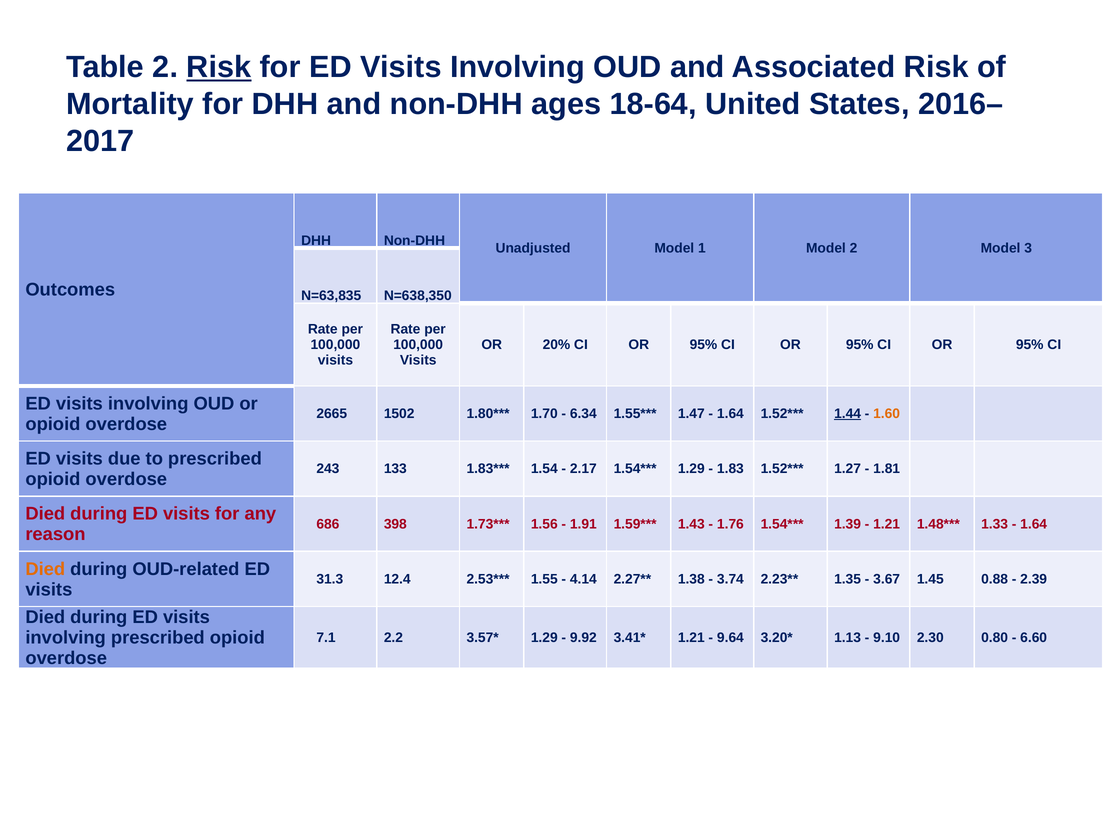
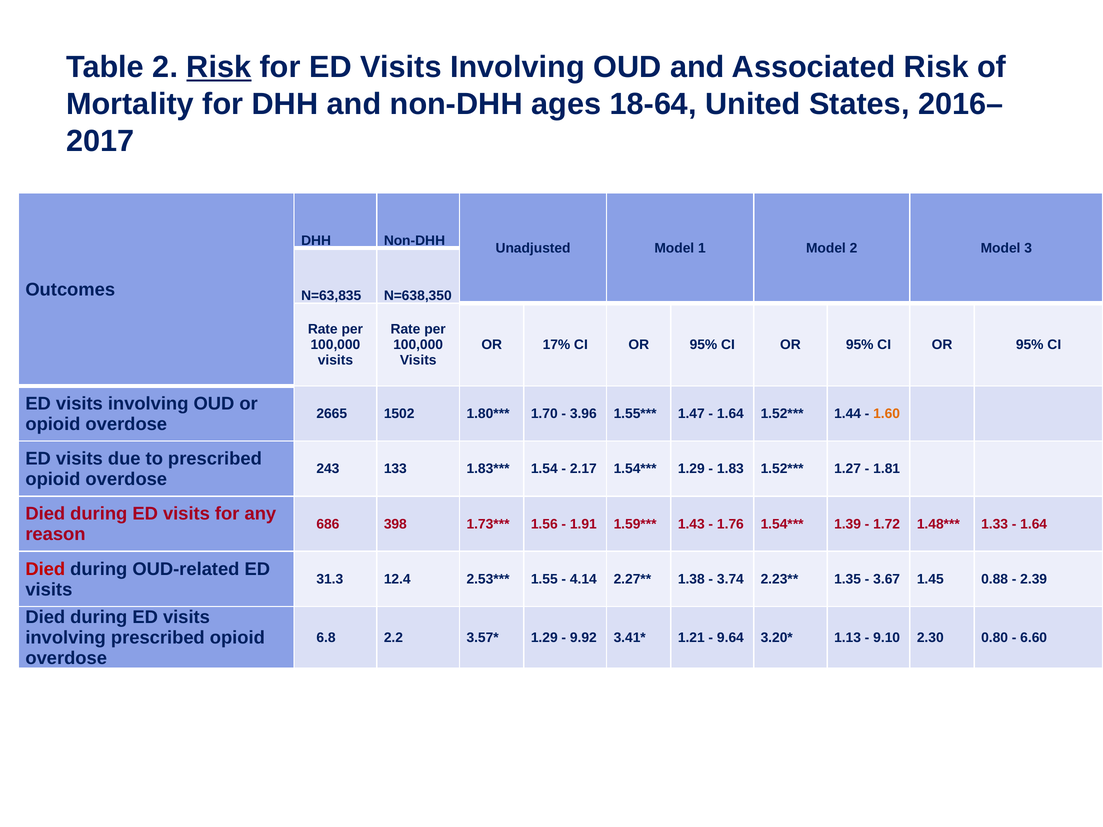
20%: 20% -> 17%
6.34: 6.34 -> 3.96
1.44 underline: present -> none
1.21 at (887, 524): 1.21 -> 1.72
Died at (45, 569) colour: orange -> red
7.1: 7.1 -> 6.8
